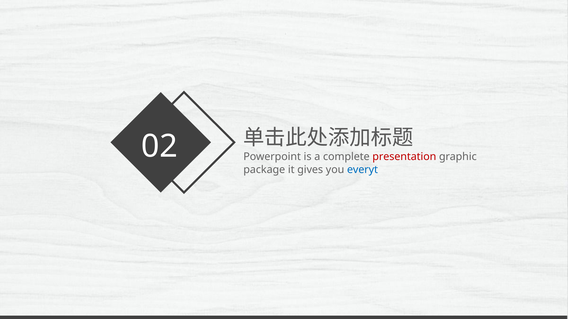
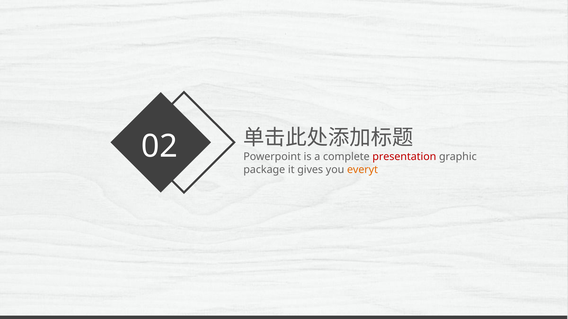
everyt colour: blue -> orange
